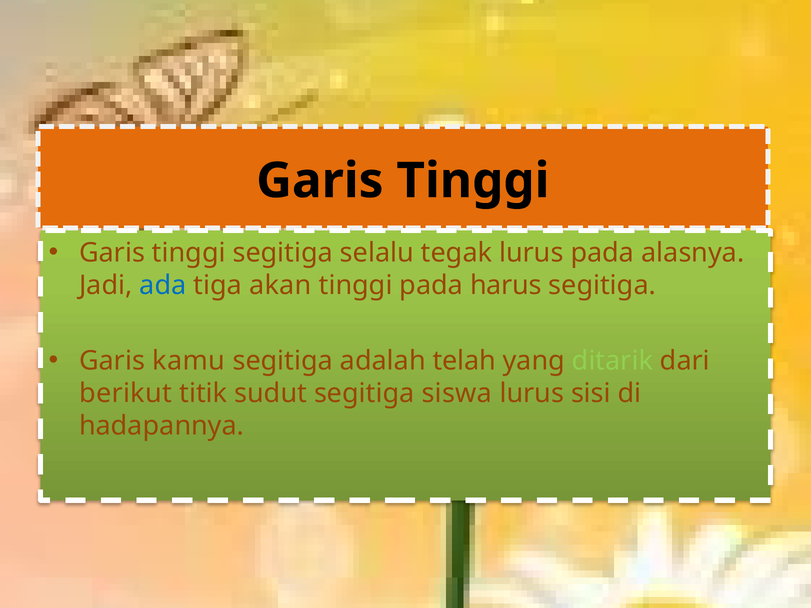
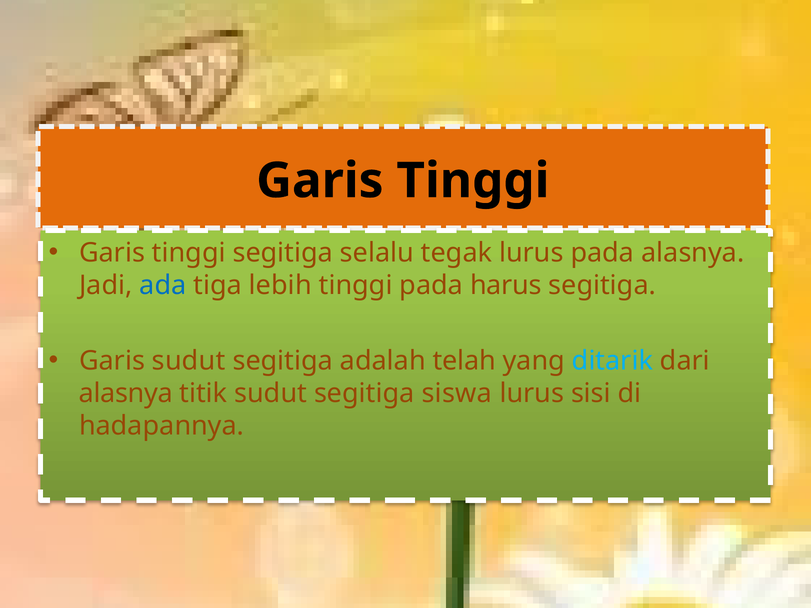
akan: akan -> lebih
Garis kamu: kamu -> sudut
ditarik colour: light green -> light blue
berikut at (126, 393): berikut -> alasnya
